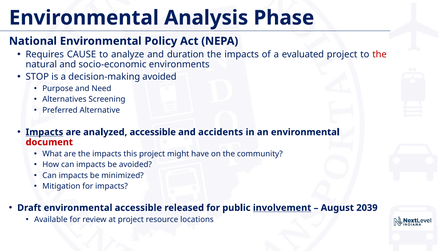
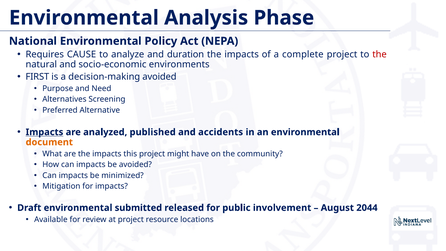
evaluated: evaluated -> complete
STOP: STOP -> FIRST
analyzed accessible: accessible -> published
document colour: red -> orange
environmental accessible: accessible -> submitted
involvement underline: present -> none
2039: 2039 -> 2044
